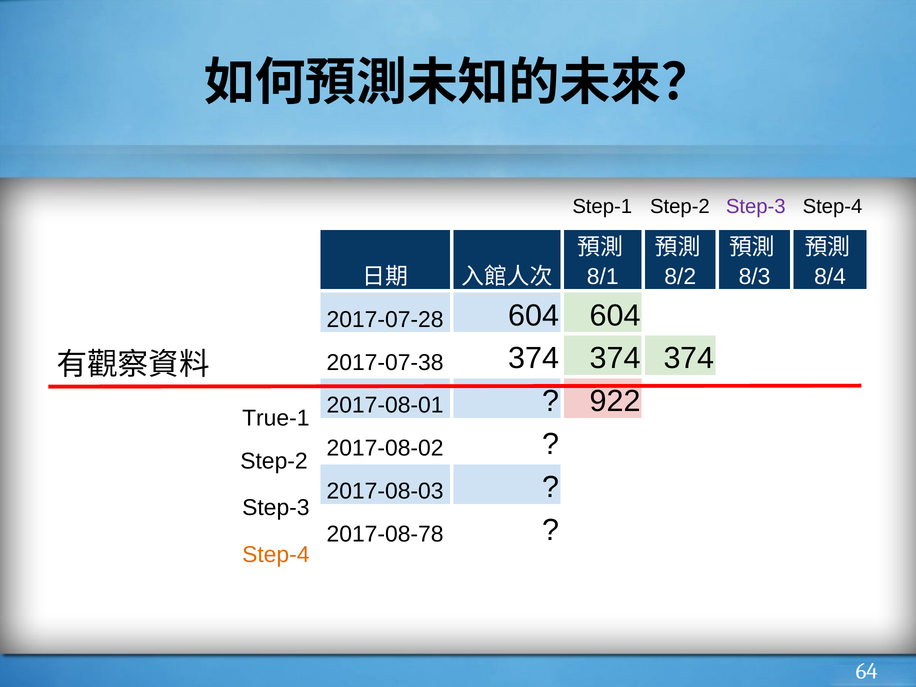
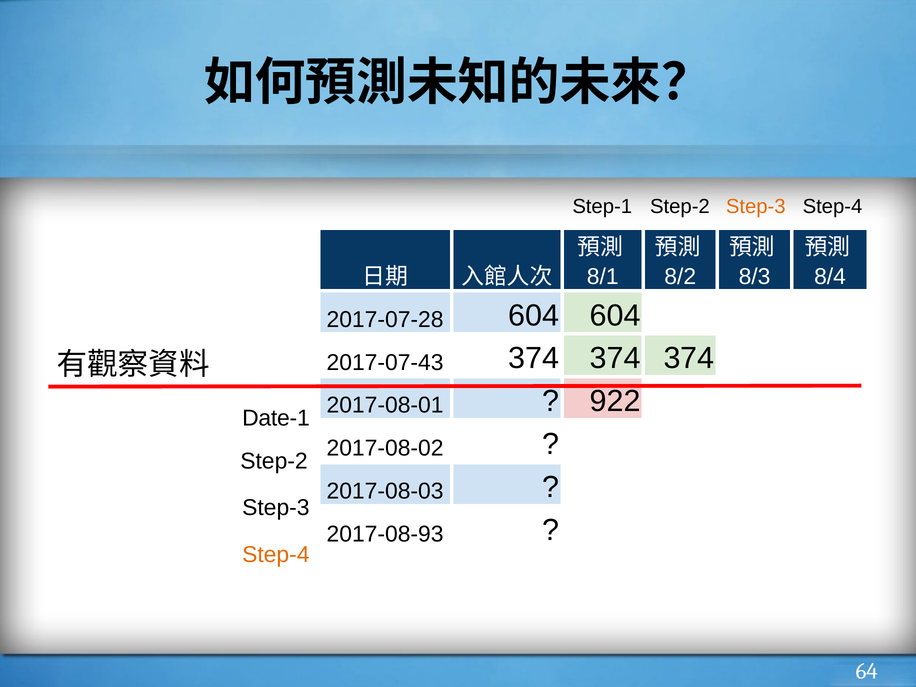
Step-3 at (756, 206) colour: purple -> orange
2017-07-38: 2017-07-38 -> 2017-07-43
True-1: True-1 -> Date-1
2017-08-78: 2017-08-78 -> 2017-08-93
